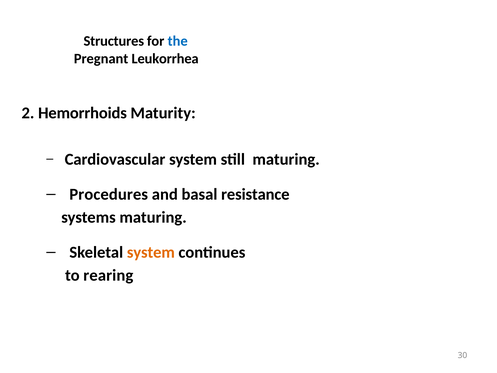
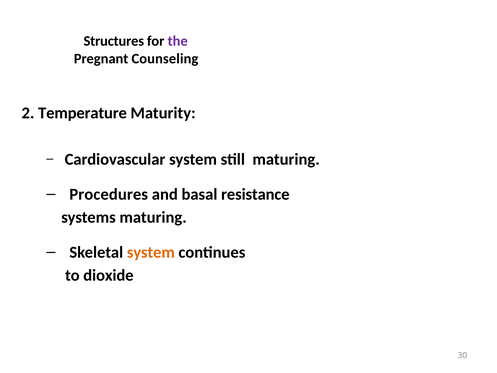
the colour: blue -> purple
Leukorrhea: Leukorrhea -> Counseling
Hemorrhoids: Hemorrhoids -> Temperature
rearing: rearing -> dioxide
